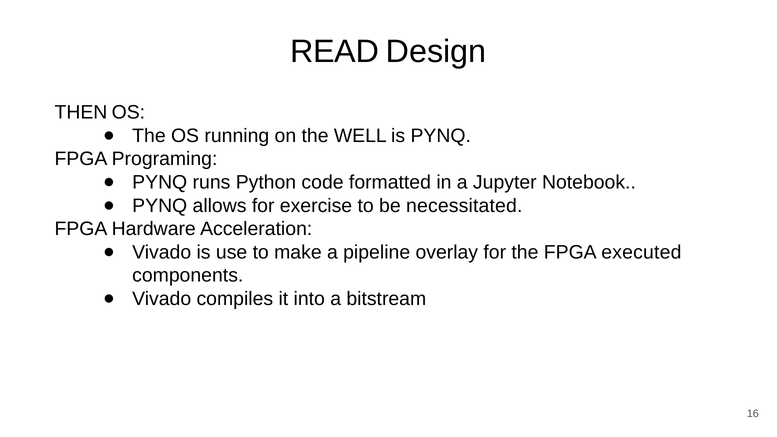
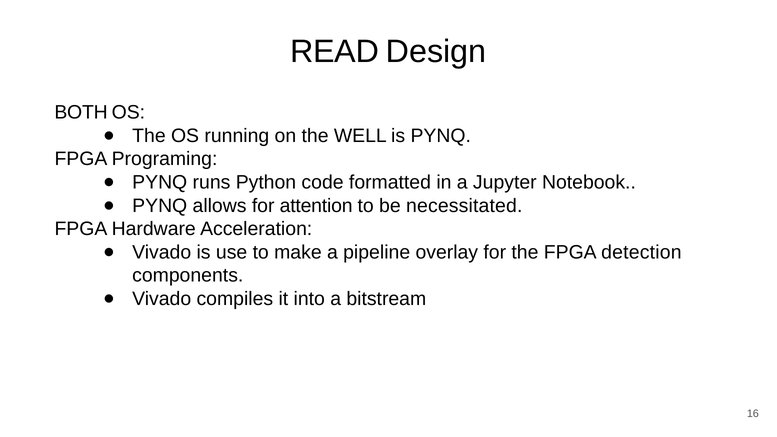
THEN: THEN -> BOTH
exercise: exercise -> attention
executed: executed -> detection
